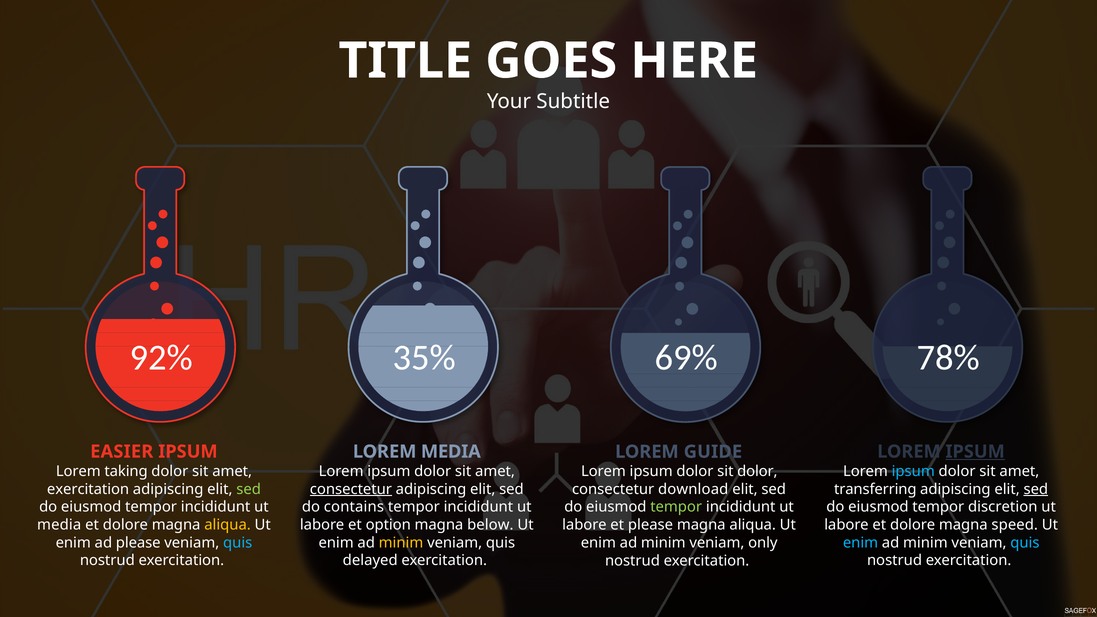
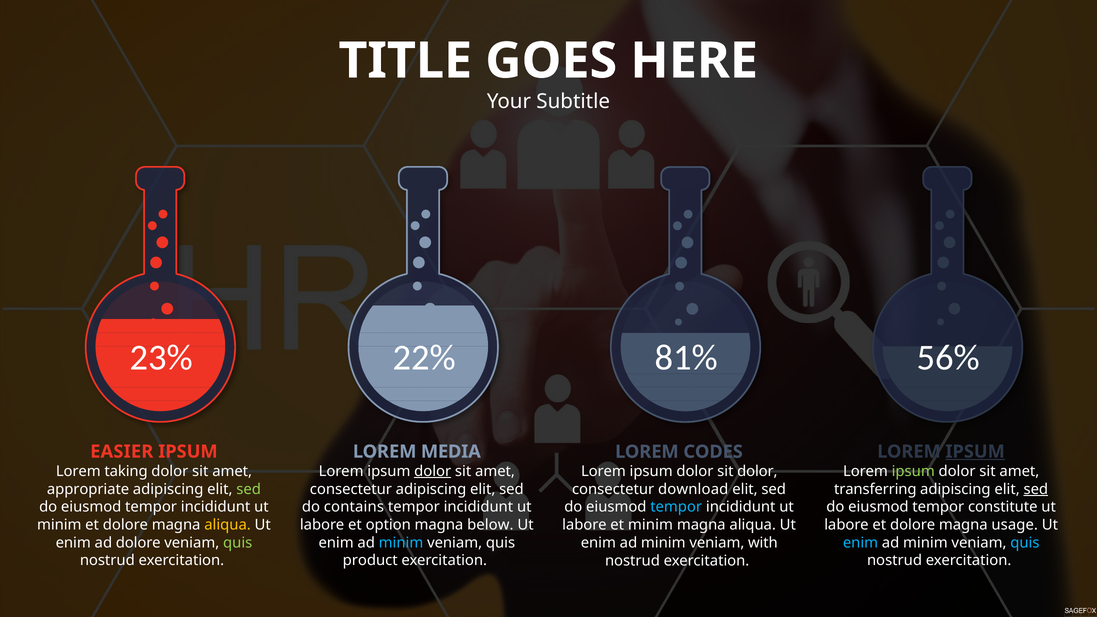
92%: 92% -> 23%
35%: 35% -> 22%
78%: 78% -> 56%
69%: 69% -> 81%
GUIDE: GUIDE -> CODES
dolor at (433, 471) underline: none -> present
ipsum at (913, 471) colour: light blue -> light green
exercitation at (88, 489): exercitation -> appropriate
consectetur at (351, 489) underline: present -> none
discretion: discretion -> constitute
tempor at (676, 507) colour: light green -> light blue
media at (59, 525): media -> minim
speed: speed -> usage
et please: please -> minim
ad please: please -> dolore
quis at (238, 543) colour: light blue -> light green
minim at (401, 543) colour: yellow -> light blue
only: only -> with
delayed: delayed -> product
